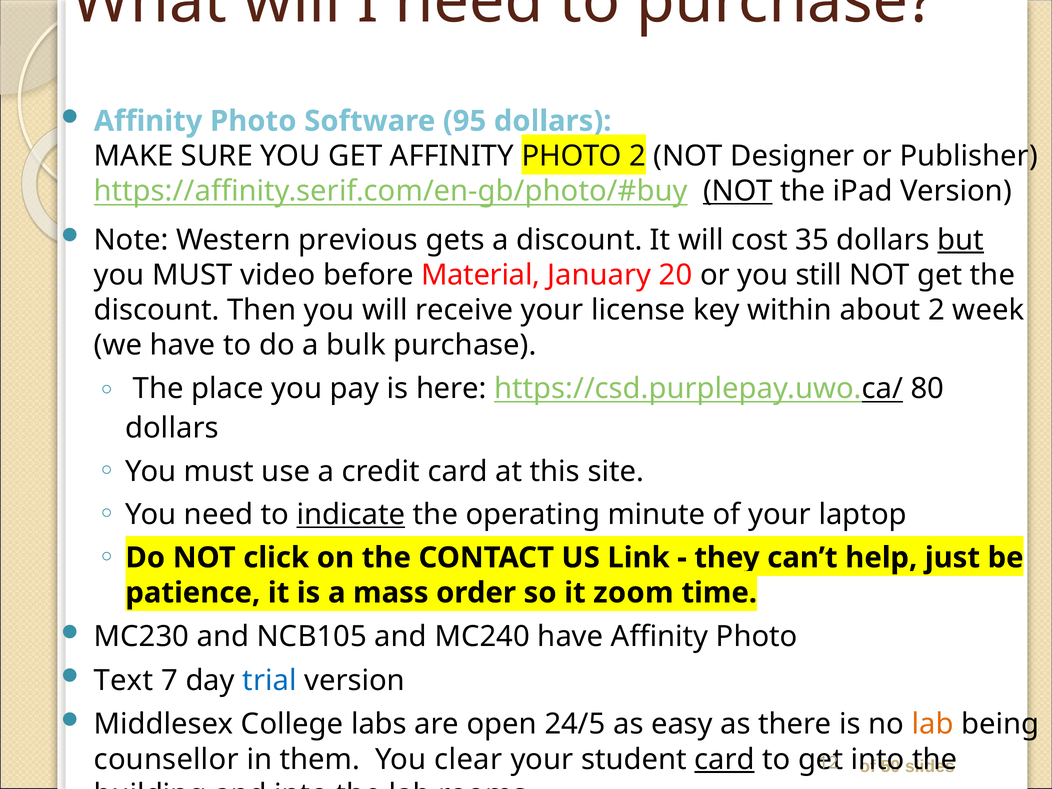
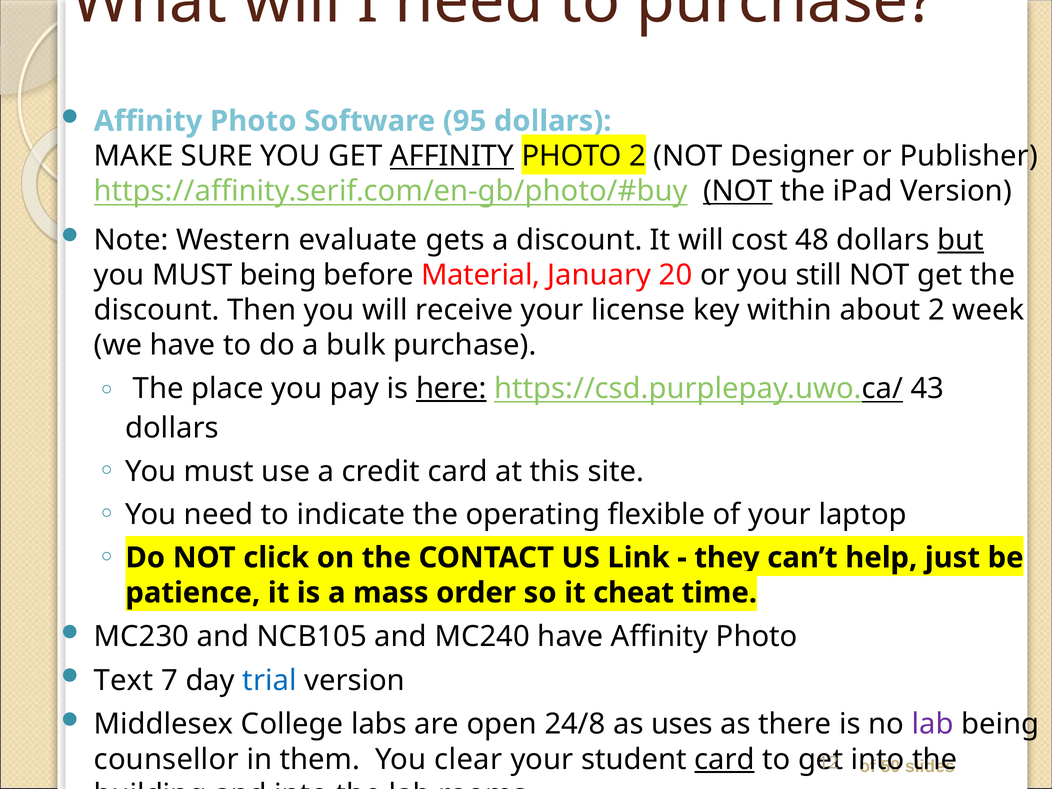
AFFINITY at (452, 156) underline: none -> present
previous: previous -> evaluate
35: 35 -> 48
MUST video: video -> being
here underline: none -> present
80: 80 -> 43
indicate underline: present -> none
minute: minute -> flexible
zoom: zoom -> cheat
24/5: 24/5 -> 24/8
easy: easy -> uses
lab at (933, 724) colour: orange -> purple
